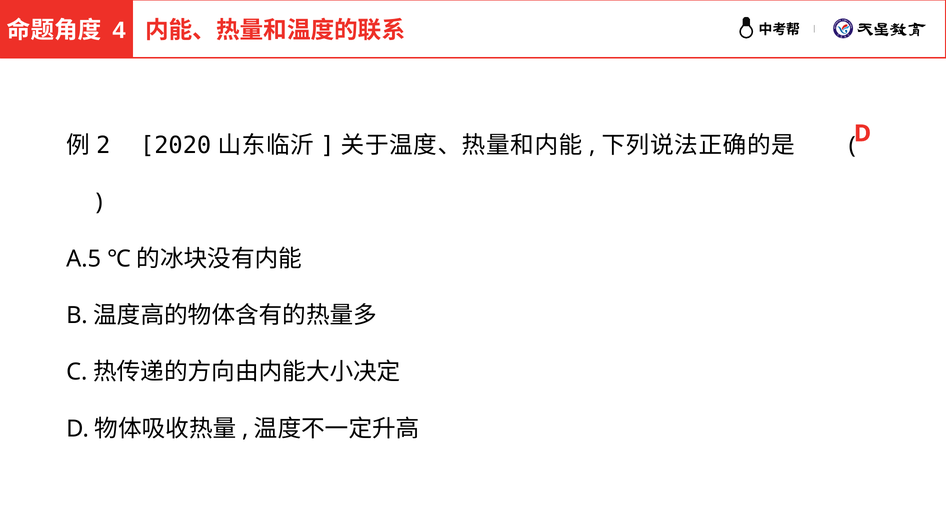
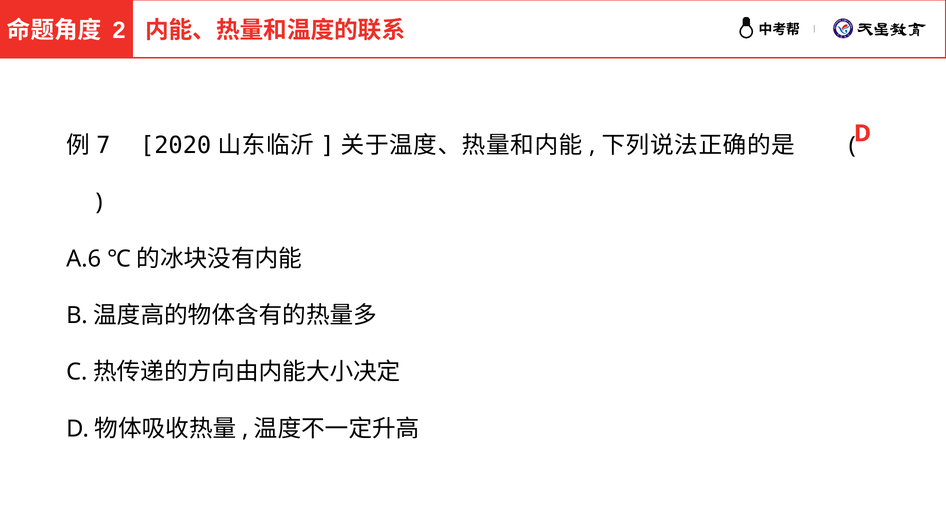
4: 4 -> 2
2: 2 -> 7
A.5: A.5 -> A.6
